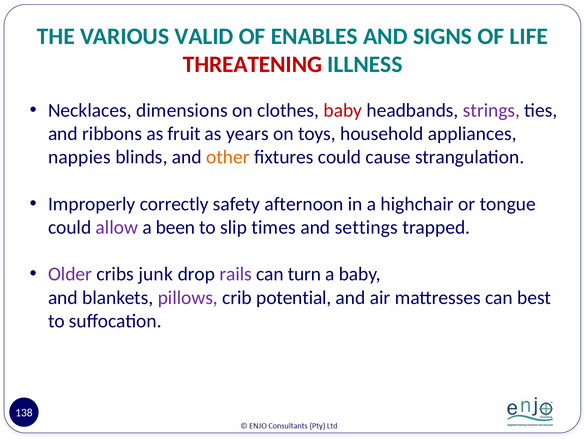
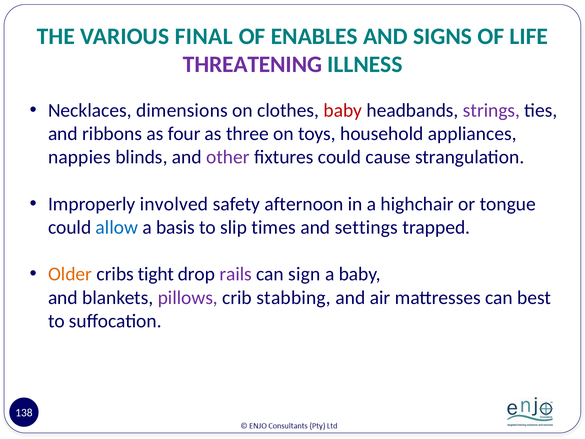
VALID: VALID -> FINAL
THREATENING colour: red -> purple
fruit: fruit -> four
years: years -> three
other colour: orange -> purple
correctly: correctly -> involved
allow colour: purple -> blue
been: been -> basis
Older colour: purple -> orange
junk: junk -> tight
turn: turn -> sign
potential: potential -> stabbing
